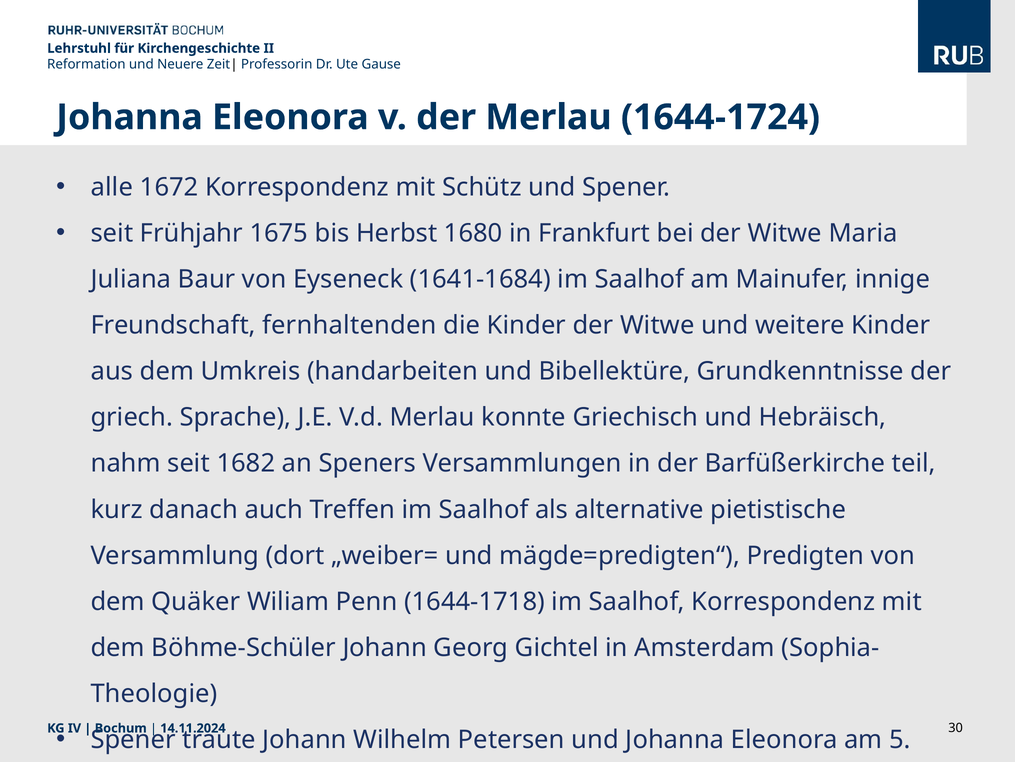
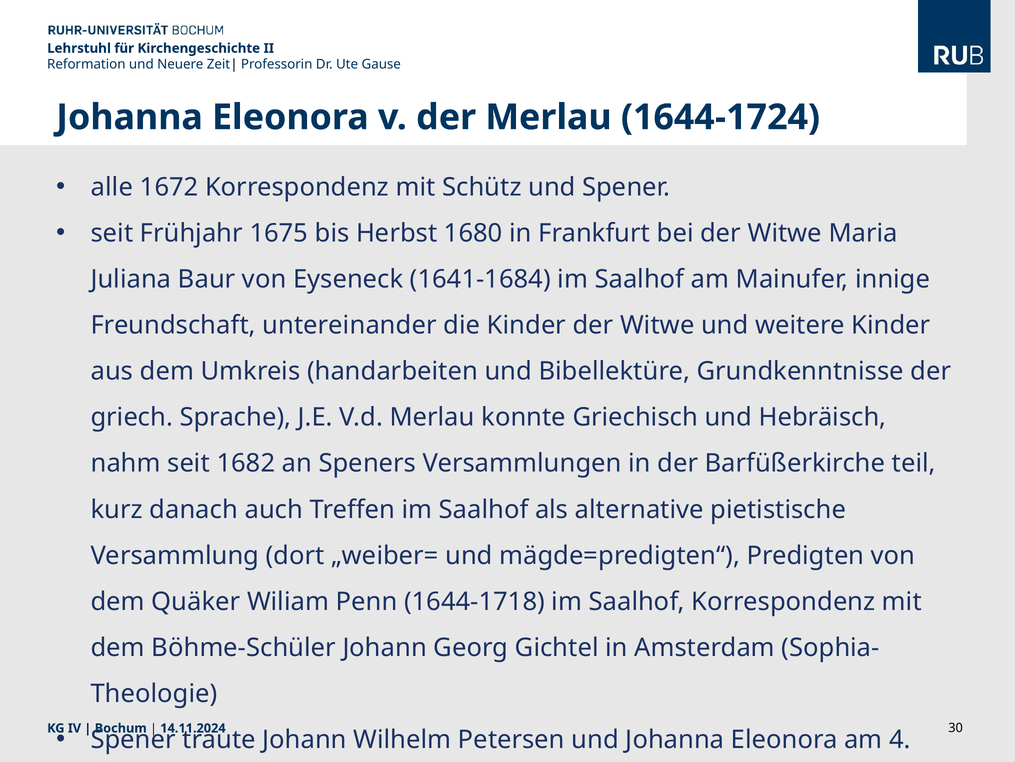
fernhaltenden: fernhaltenden -> untereinander
5: 5 -> 4
